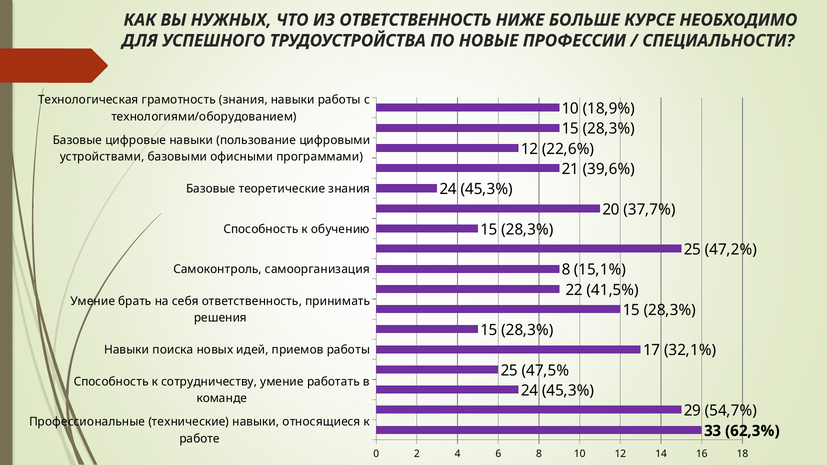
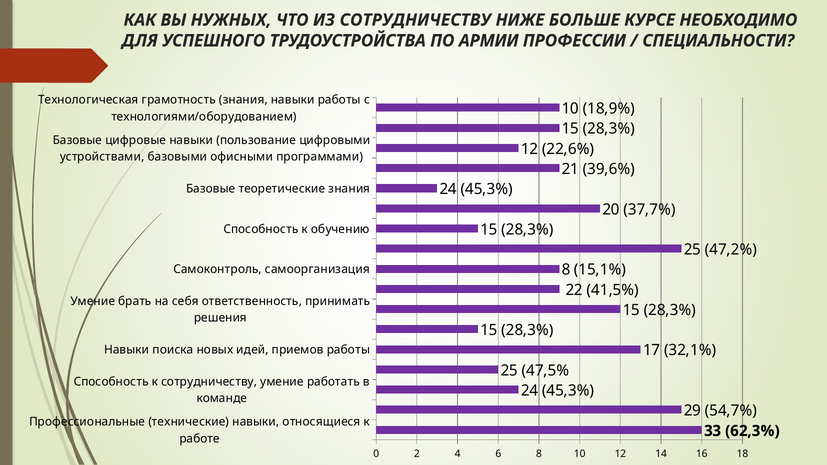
ИЗ ОТВЕТСТВЕННОСТЬ: ОТВЕТСТВЕННОСТЬ -> СОТРУДНИЧЕСТВУ
НОВЫЕ: НОВЫЕ -> АРМИИ
